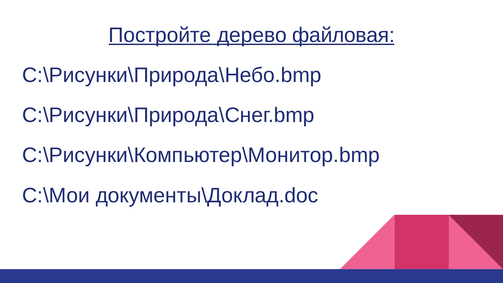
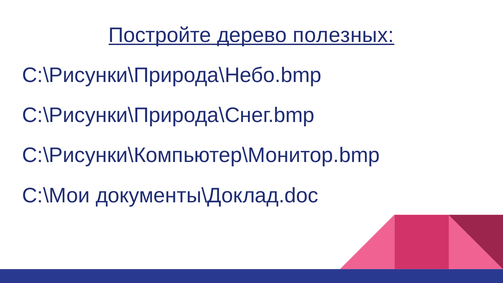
файловая: файловая -> полезных
